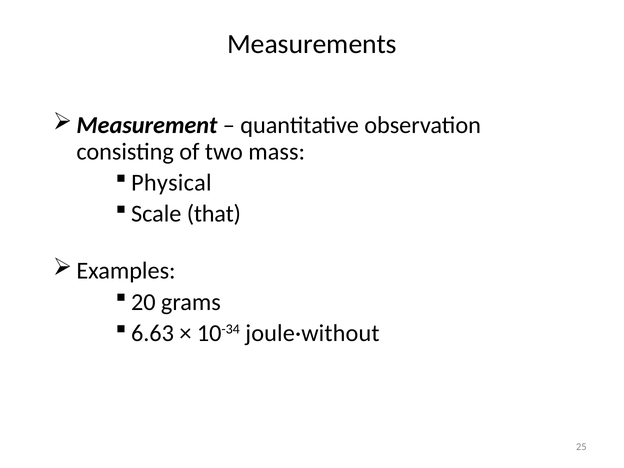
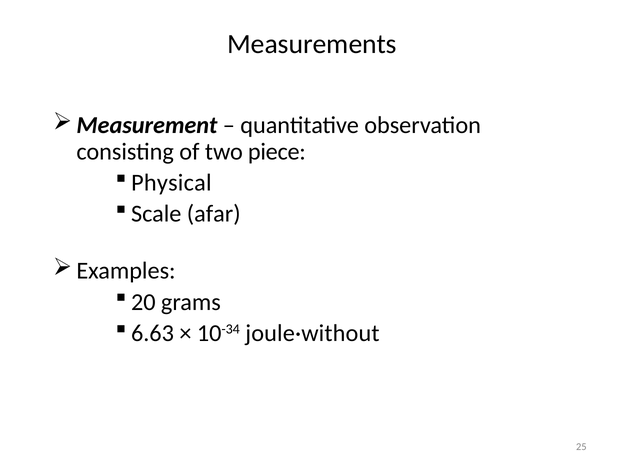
mass: mass -> piece
that: that -> afar
